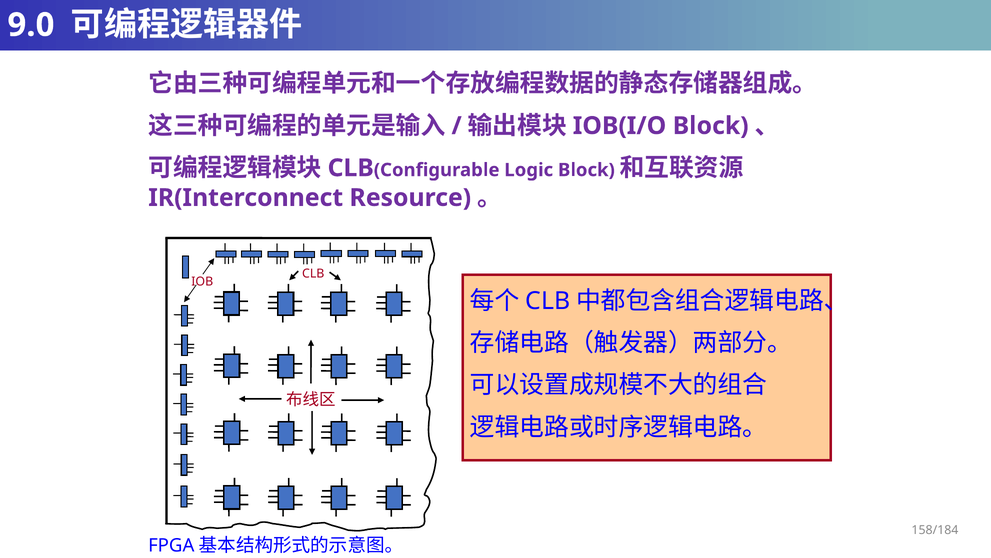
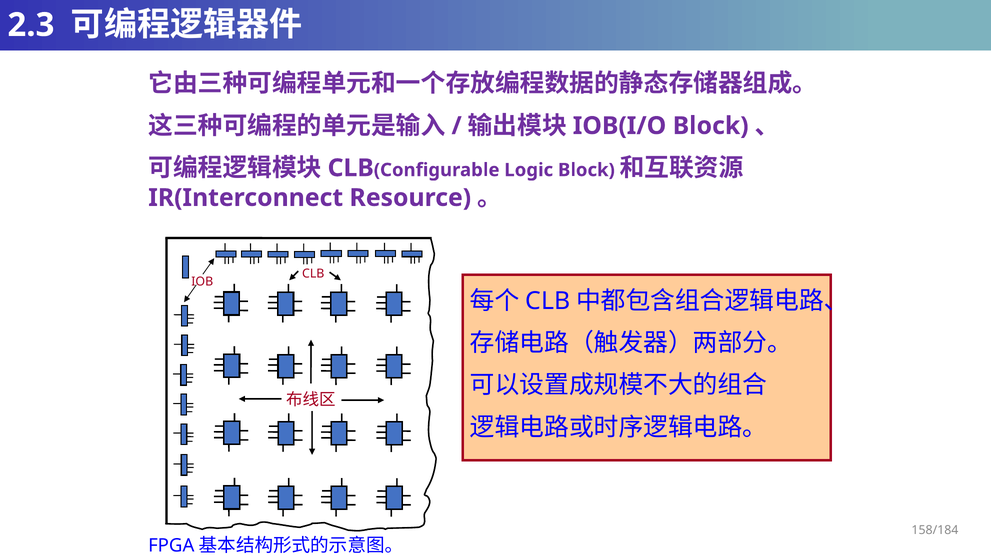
9.0: 9.0 -> 2.3
